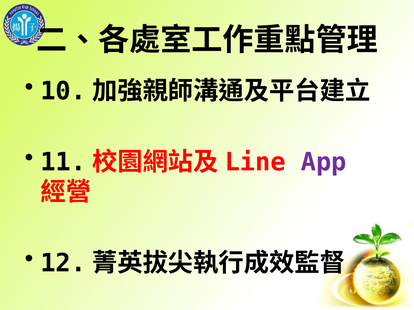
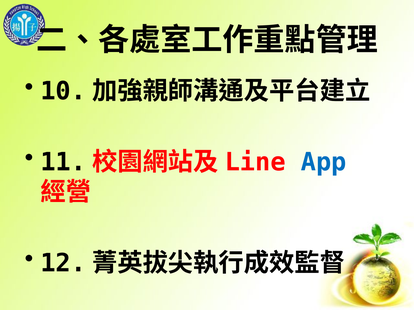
App colour: purple -> blue
